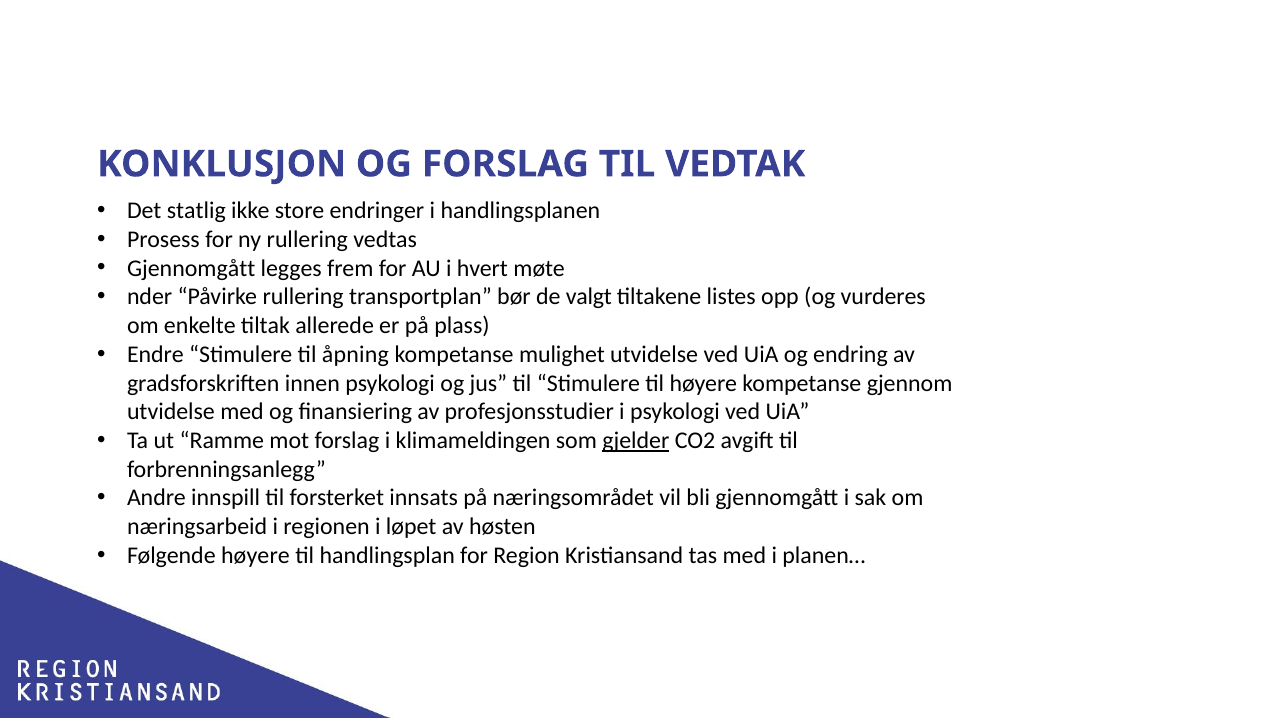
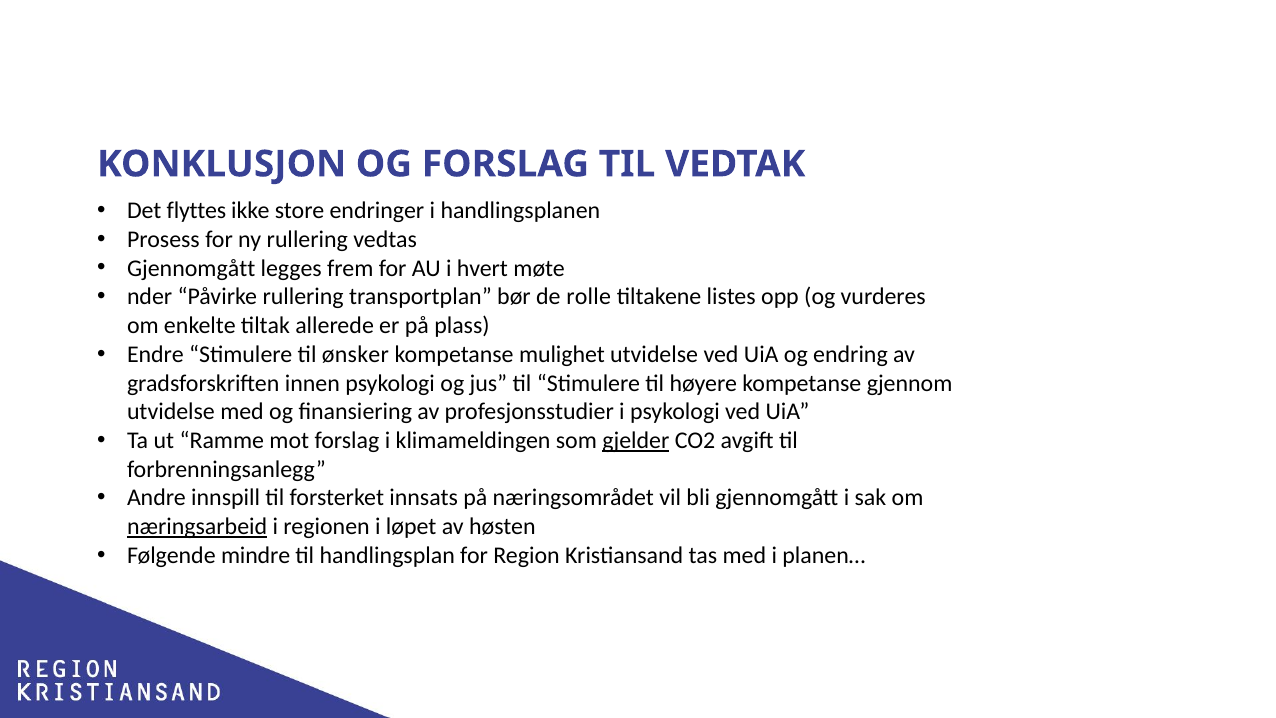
statlig: statlig -> flyttes
valgt: valgt -> rolle
åpning: åpning -> ønsker
næringsarbeid underline: none -> present
Følgende høyere: høyere -> mindre
